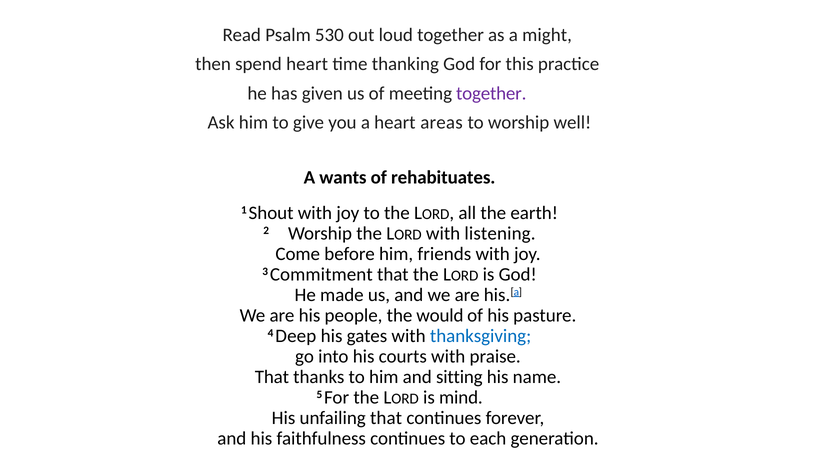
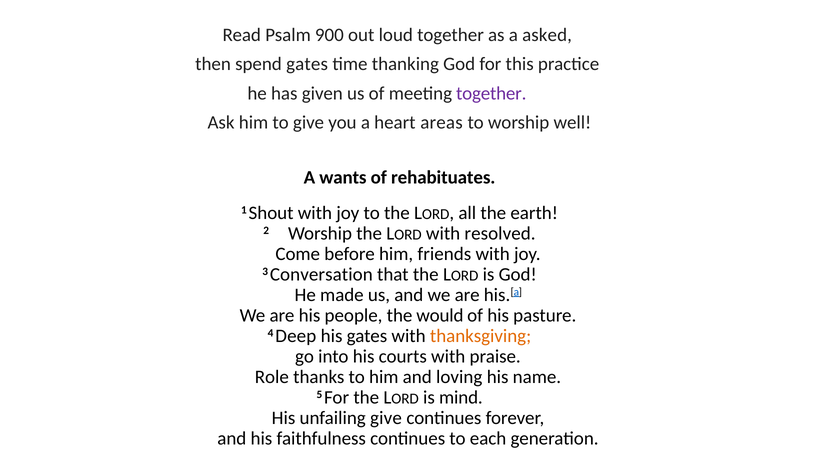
530: 530 -> 900
might: might -> asked
spend heart: heart -> gates
listening: listening -> resolved
Commitment: Commitment -> Conversation
thanksgiving colour: blue -> orange
That at (272, 377): That -> Role
sitting: sitting -> loving
unfailing that: that -> give
